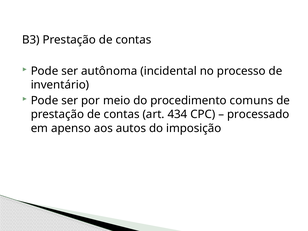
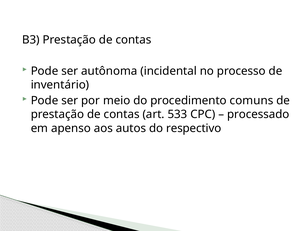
434: 434 -> 533
imposição: imposição -> respectivo
